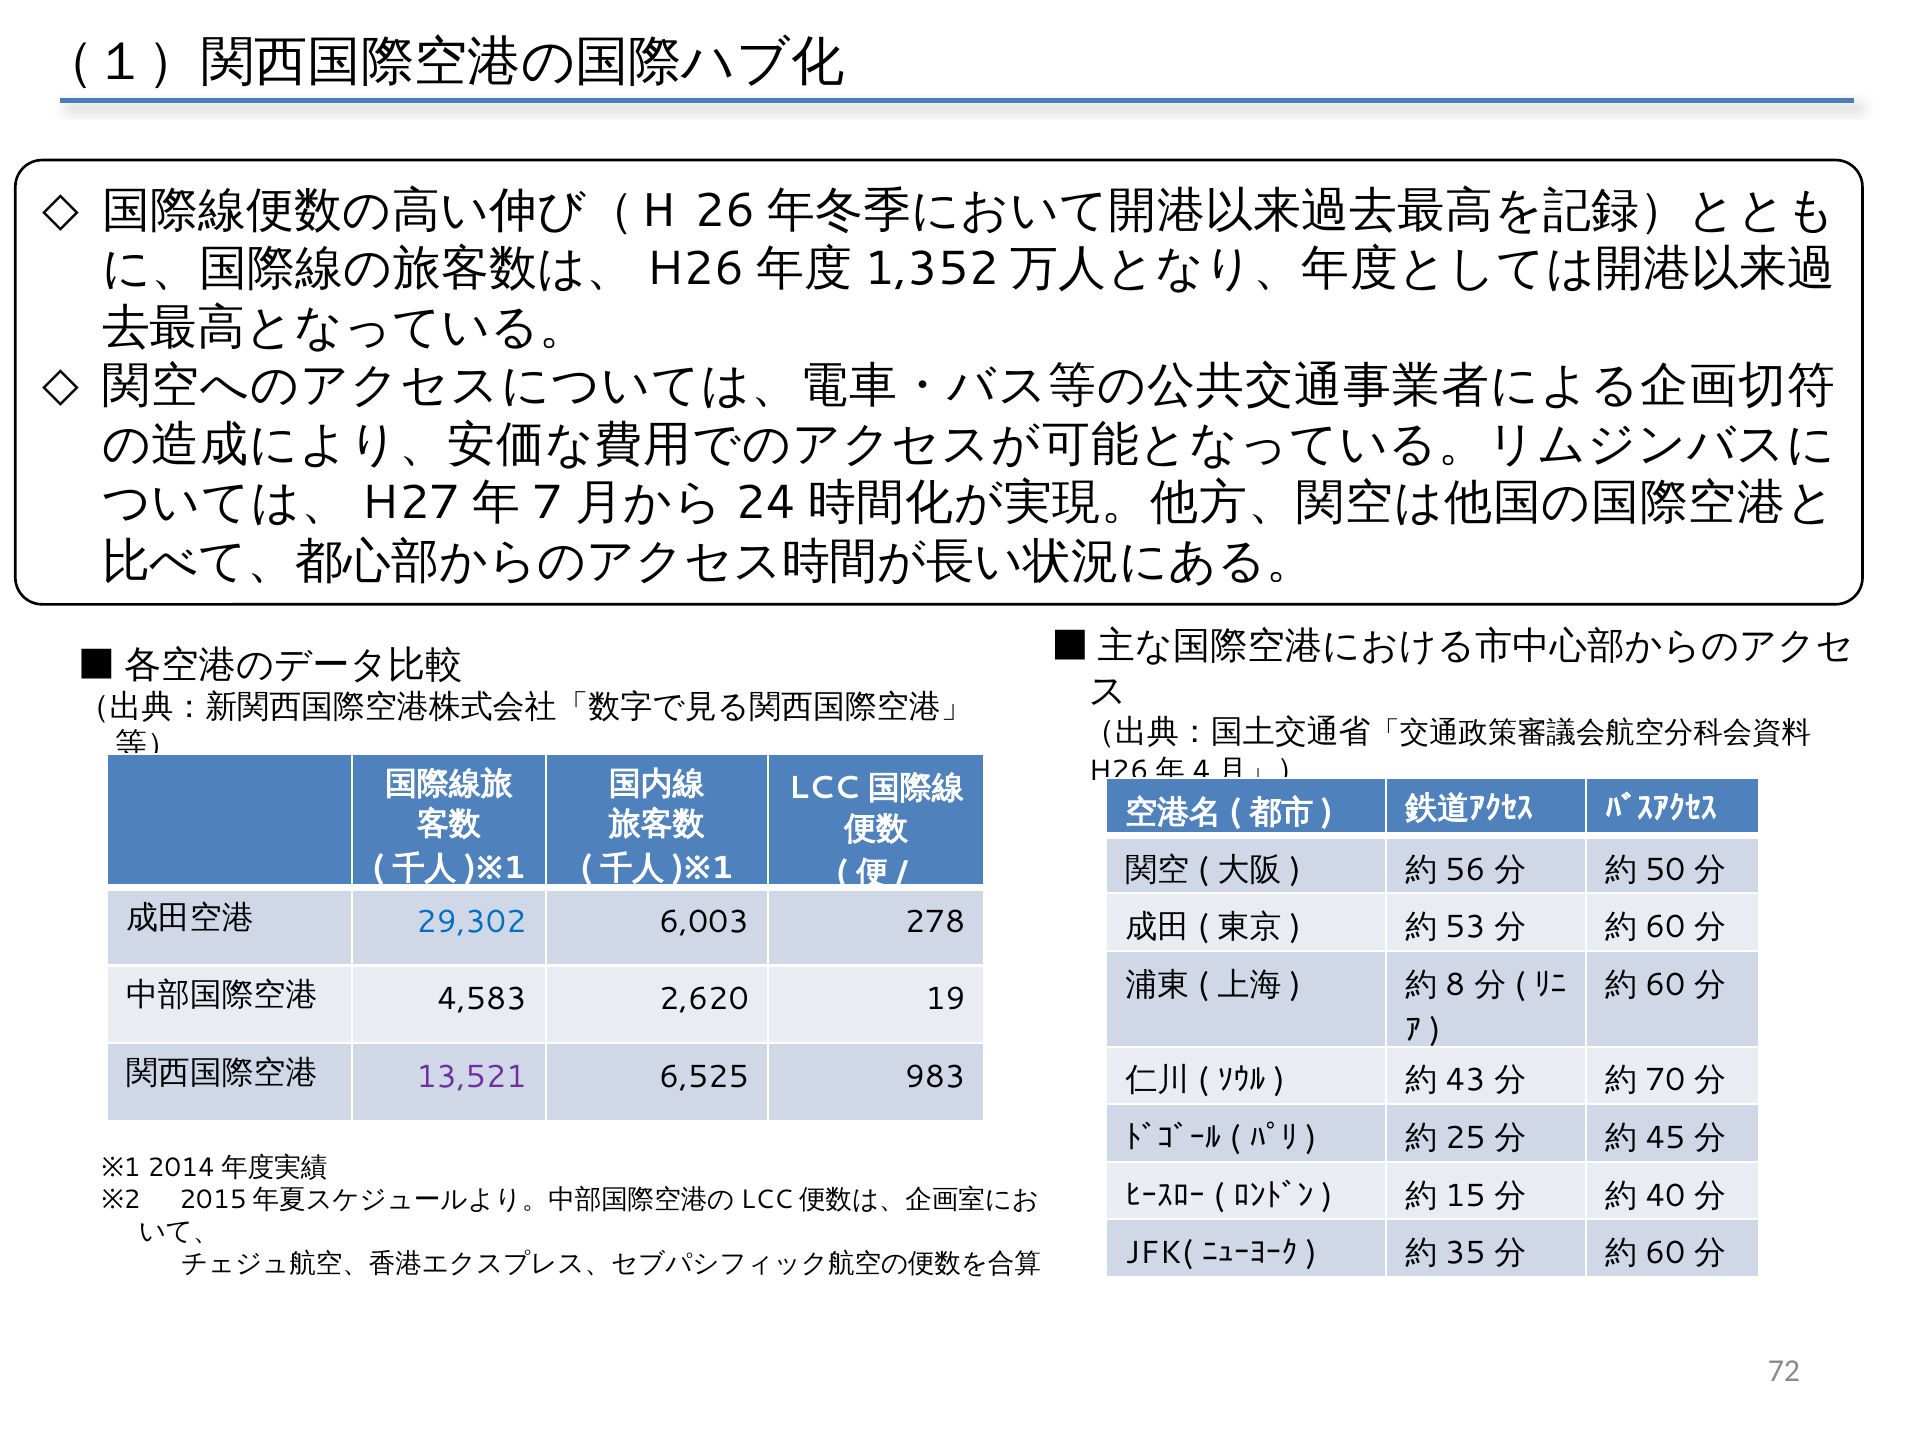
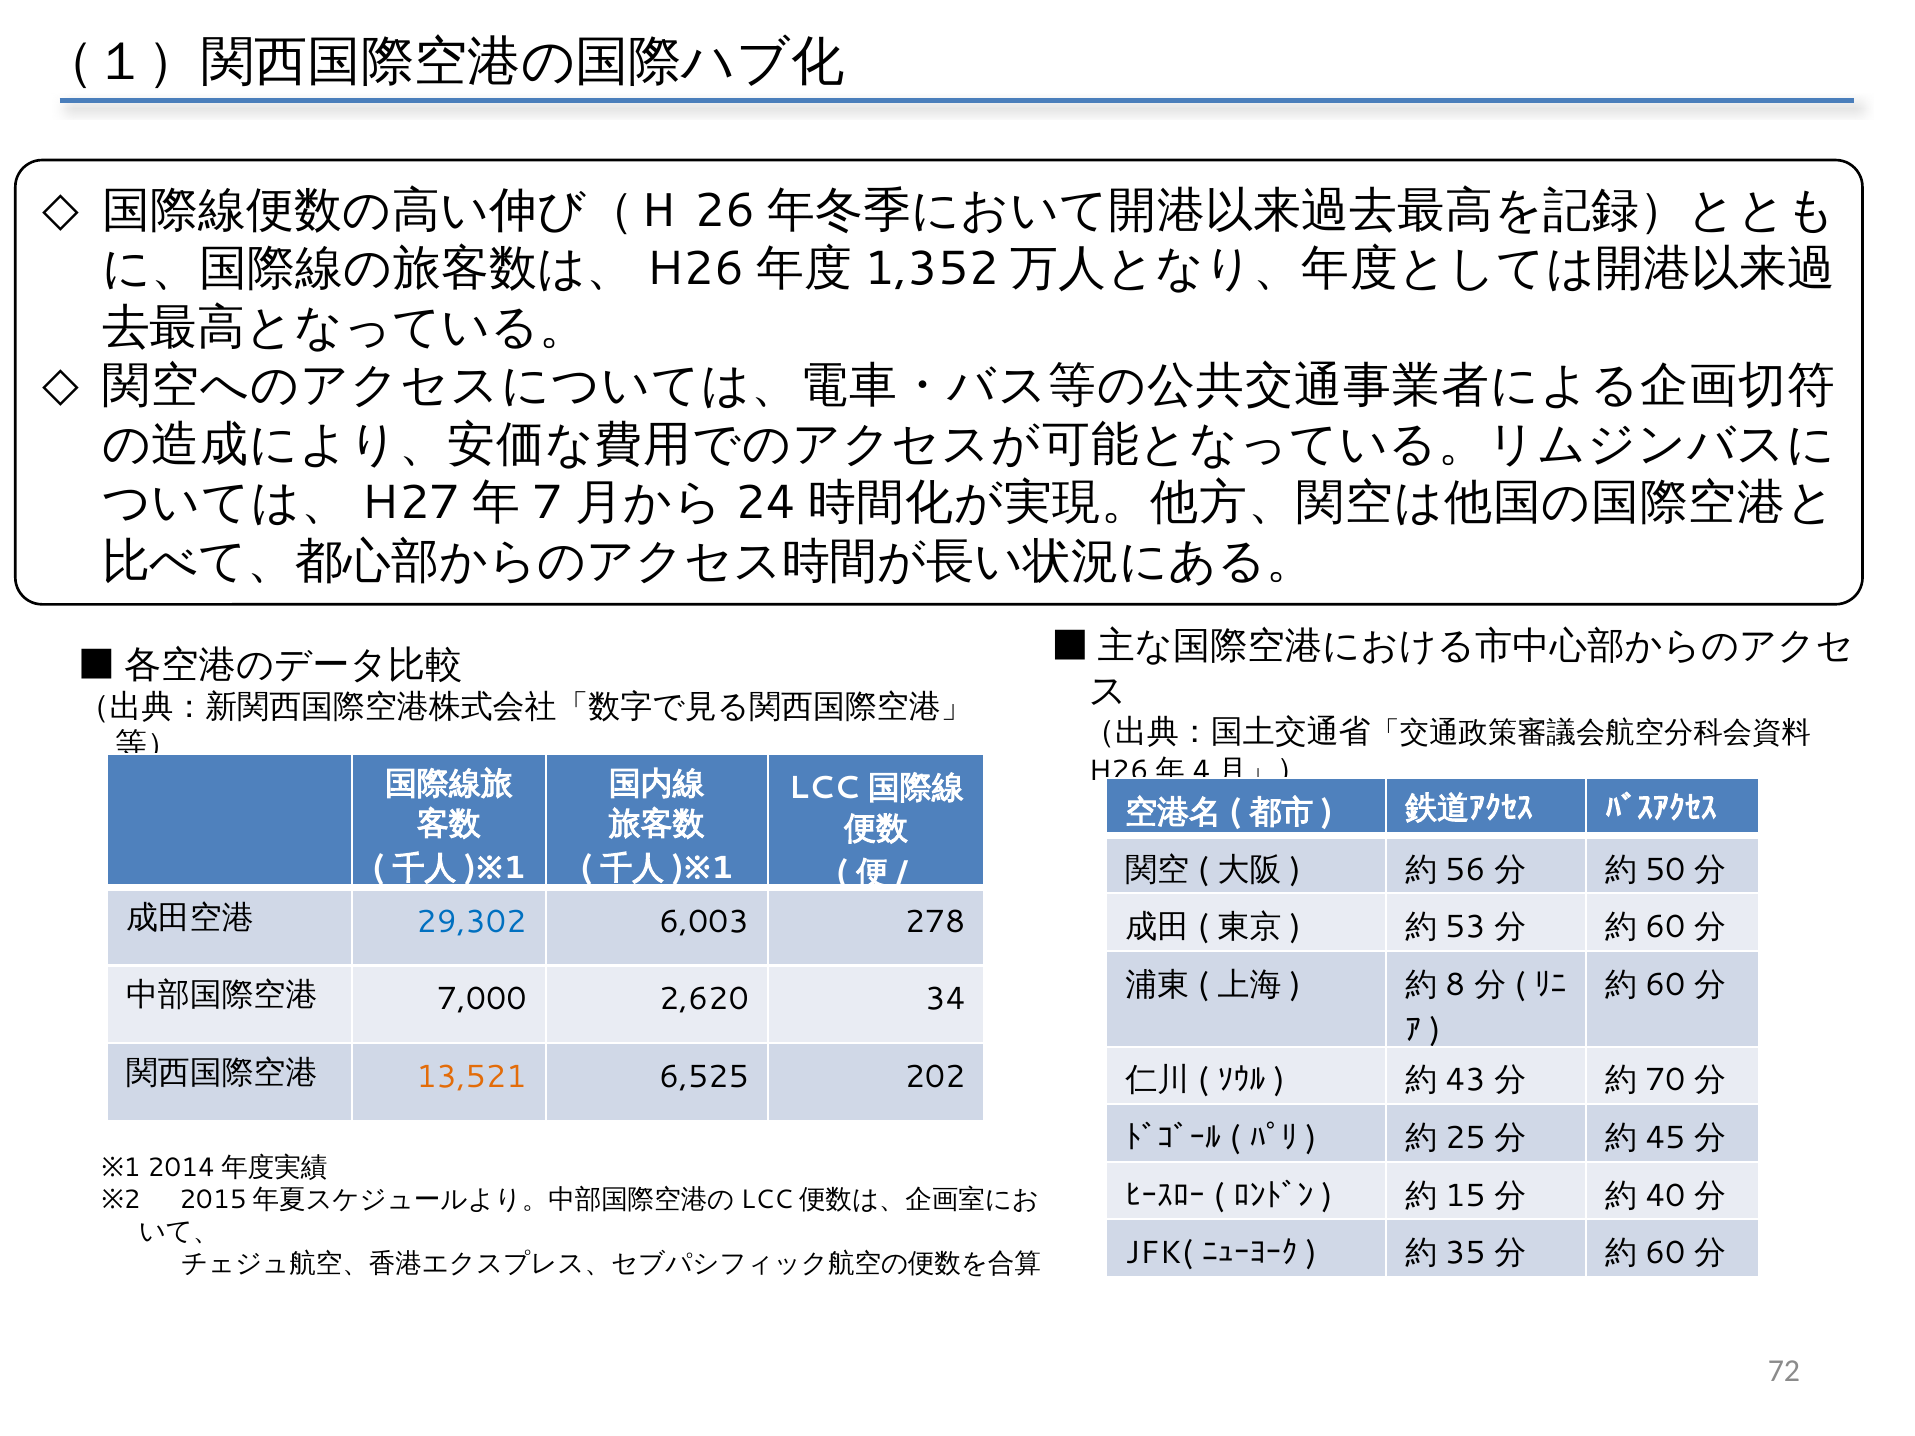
4,583: 4,583 -> 7,000
19: 19 -> 34
13,521 colour: purple -> orange
983: 983 -> 202
